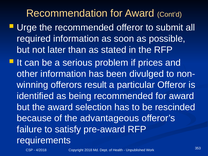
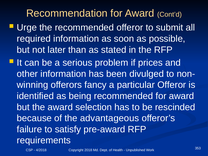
result: result -> fancy
